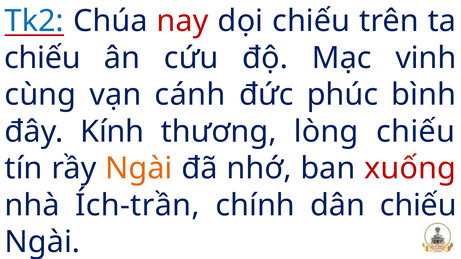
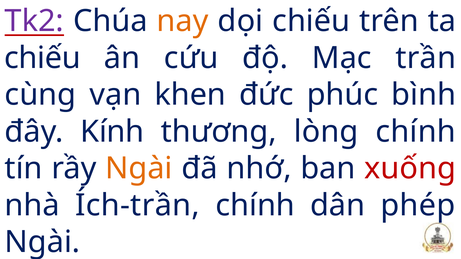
Tk2 colour: blue -> purple
nay colour: red -> orange
vinh: vinh -> trần
cánh: cánh -> khen
lòng chiếu: chiếu -> chính
dân chiếu: chiếu -> phép
